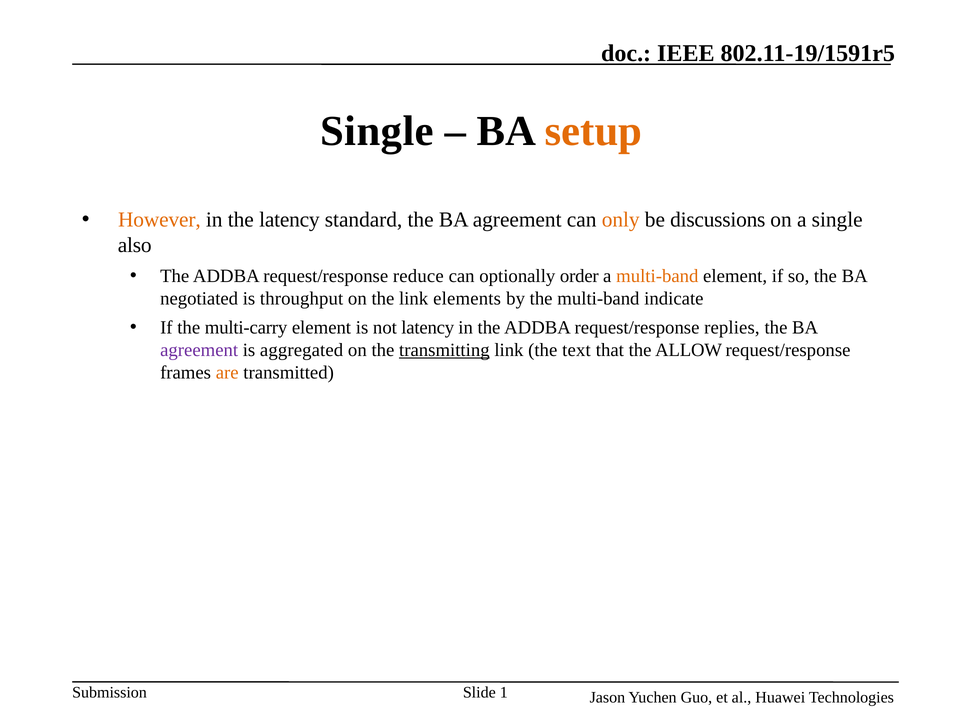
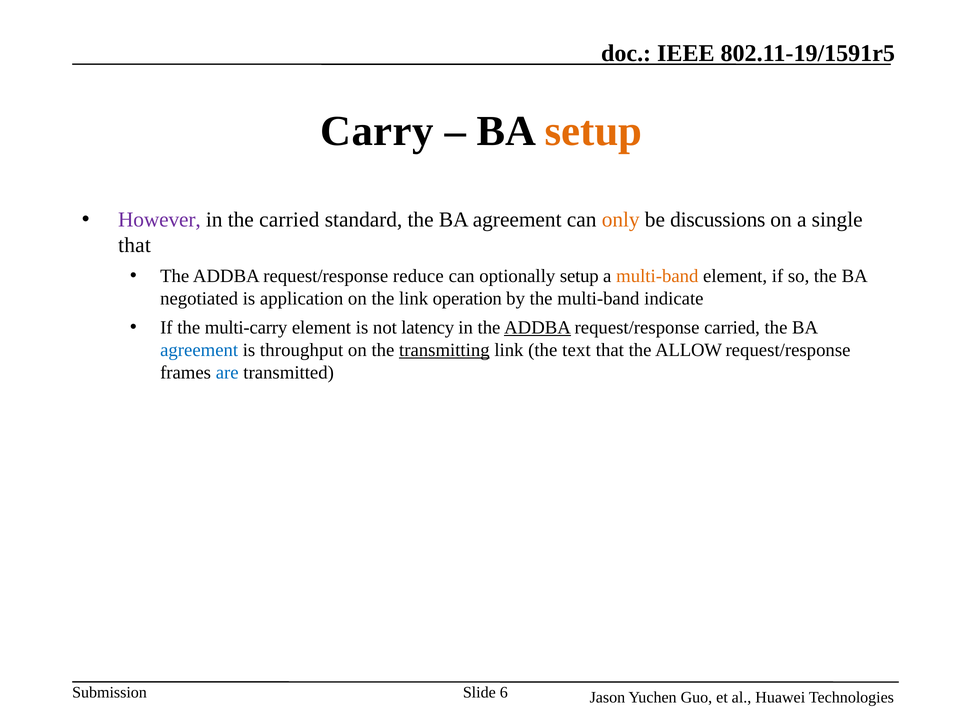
Single at (377, 131): Single -> Carry
However colour: orange -> purple
the latency: latency -> carried
also at (135, 245): also -> that
optionally order: order -> setup
throughput: throughput -> application
elements: elements -> operation
ADDBA at (537, 328) underline: none -> present
request/response replies: replies -> carried
agreement at (199, 350) colour: purple -> blue
aggregated: aggregated -> throughput
are colour: orange -> blue
1: 1 -> 6
